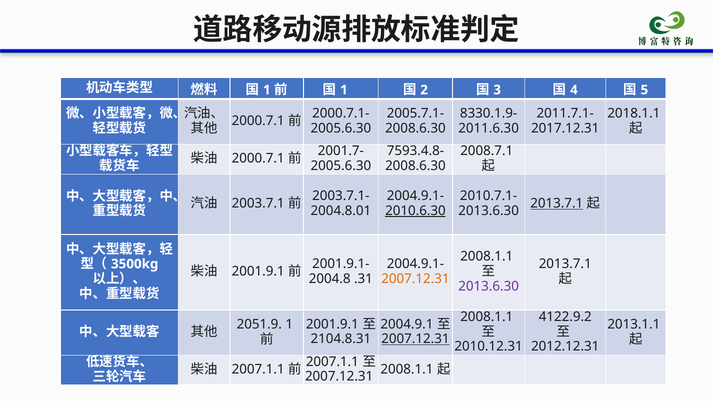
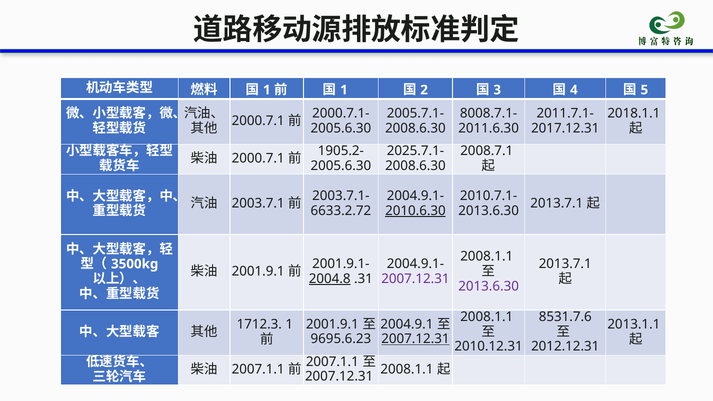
8330.1.9-: 8330.1.9- -> 8008.7.1-
7593.4.8-: 7593.4.8- -> 2025.7.1-
2001.7-: 2001.7- -> 1905.2-
2013.7.1 at (557, 203) underline: present -> none
2004.8.01: 2004.8.01 -> 6633.2.72
2004.8 underline: none -> present
2007.12.31 at (415, 279) colour: orange -> purple
4122.9.2: 4122.9.2 -> 8531.7.6
2051.9: 2051.9 -> 1712.3
2104.8.31: 2104.8.31 -> 9695.6.23
